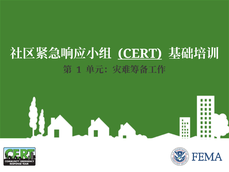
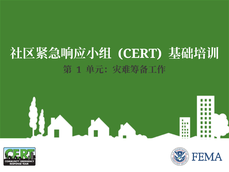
CERT underline: present -> none
